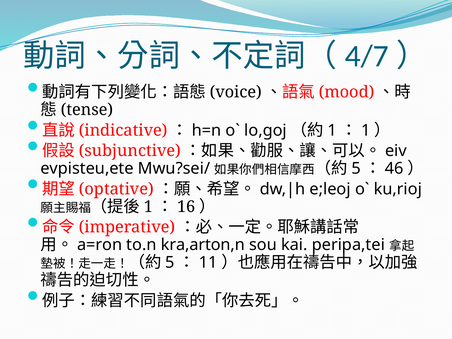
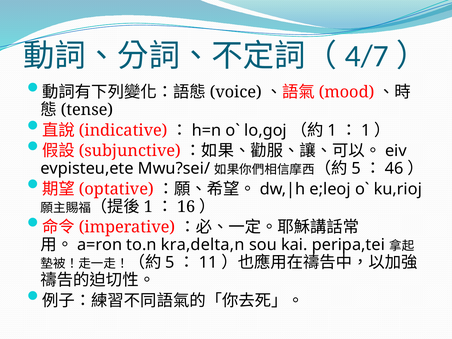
kra,arton,n: kra,arton,n -> kra,delta,n
